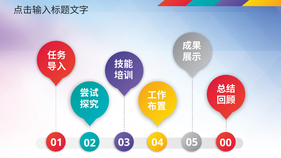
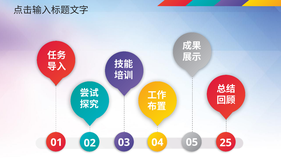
00: 00 -> 25
